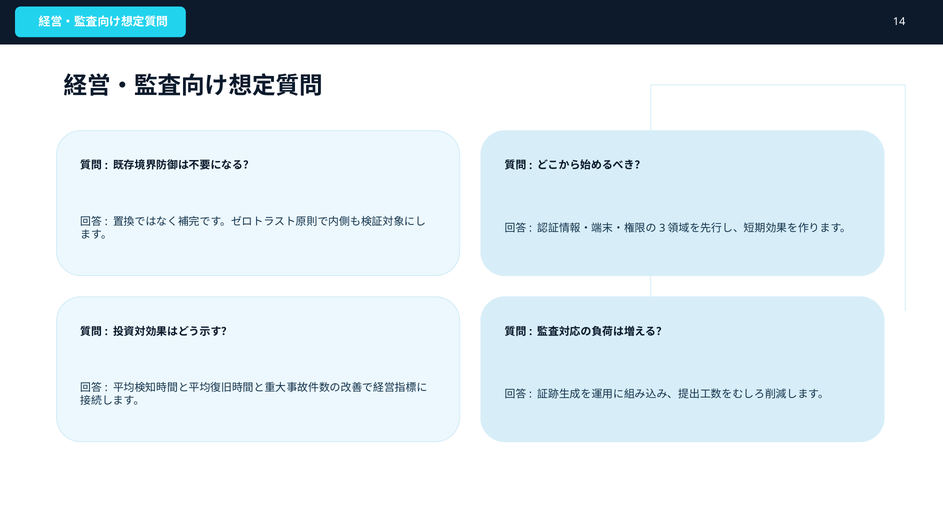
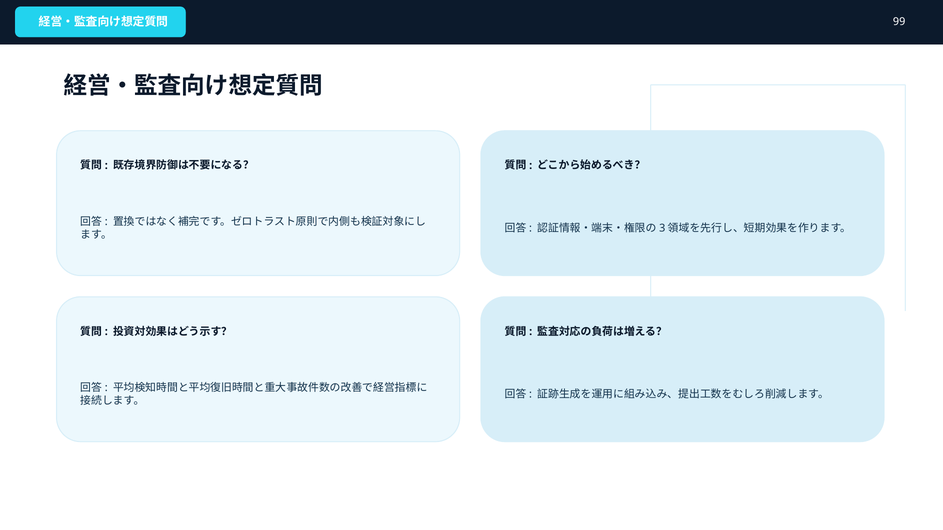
14: 14 -> 99
